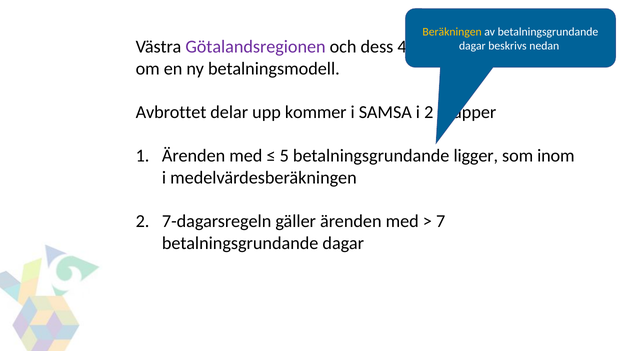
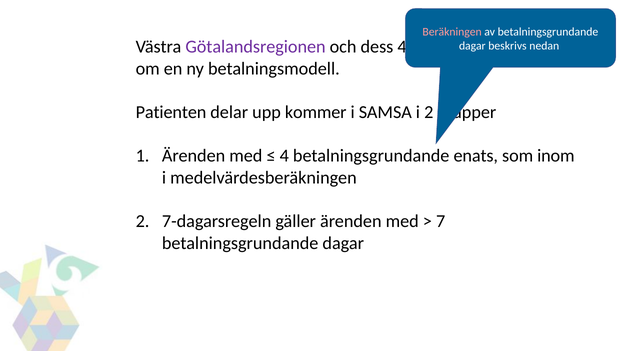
Beräkningen colour: yellow -> pink
Avbrottet: Avbrottet -> Patienten
5: 5 -> 4
betalningsgrundande ligger: ligger -> enats
